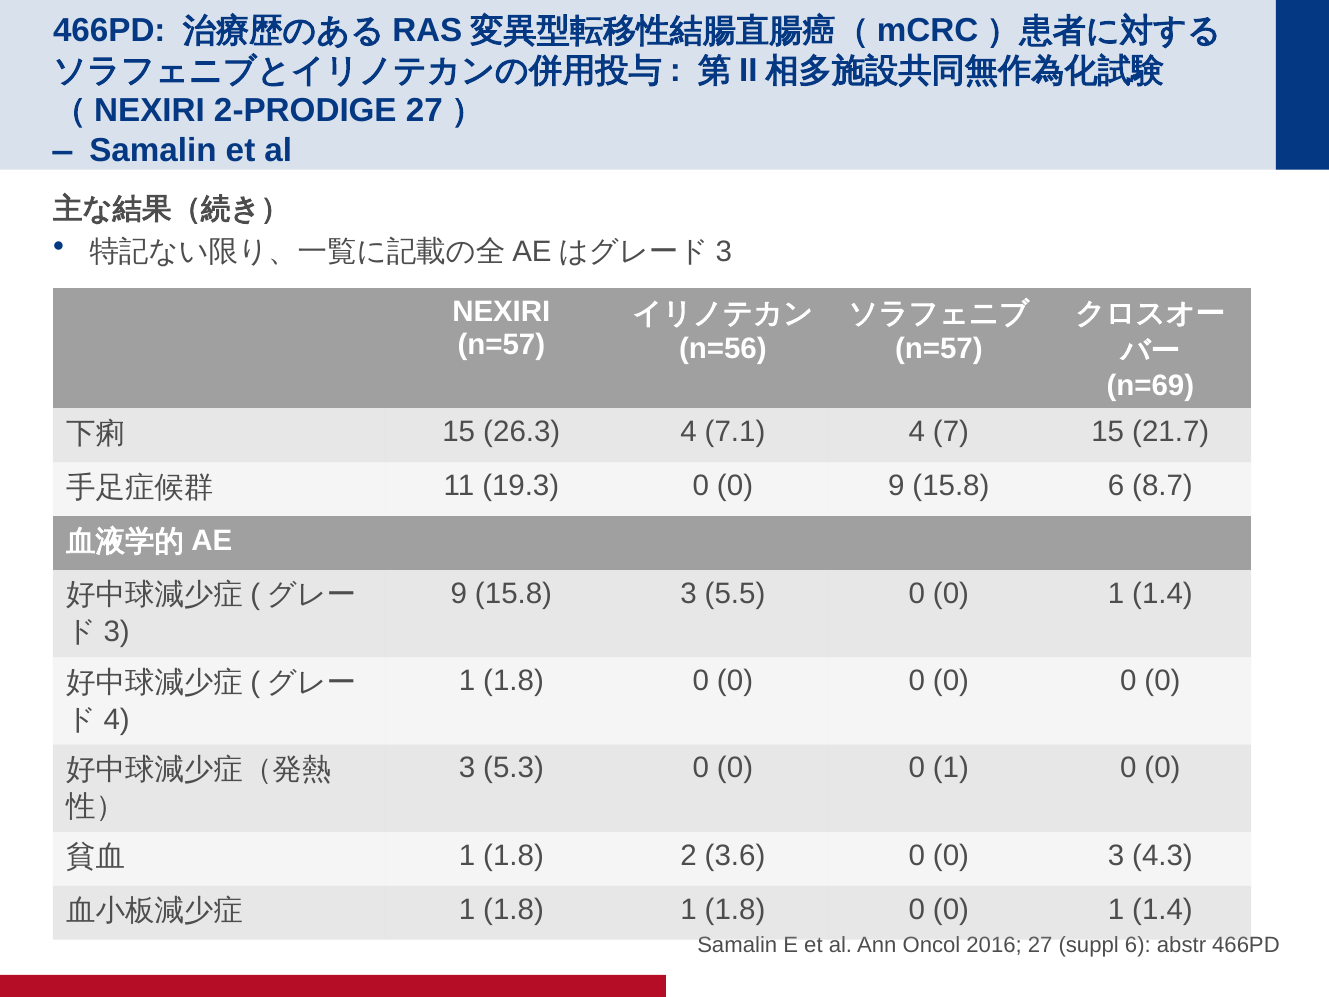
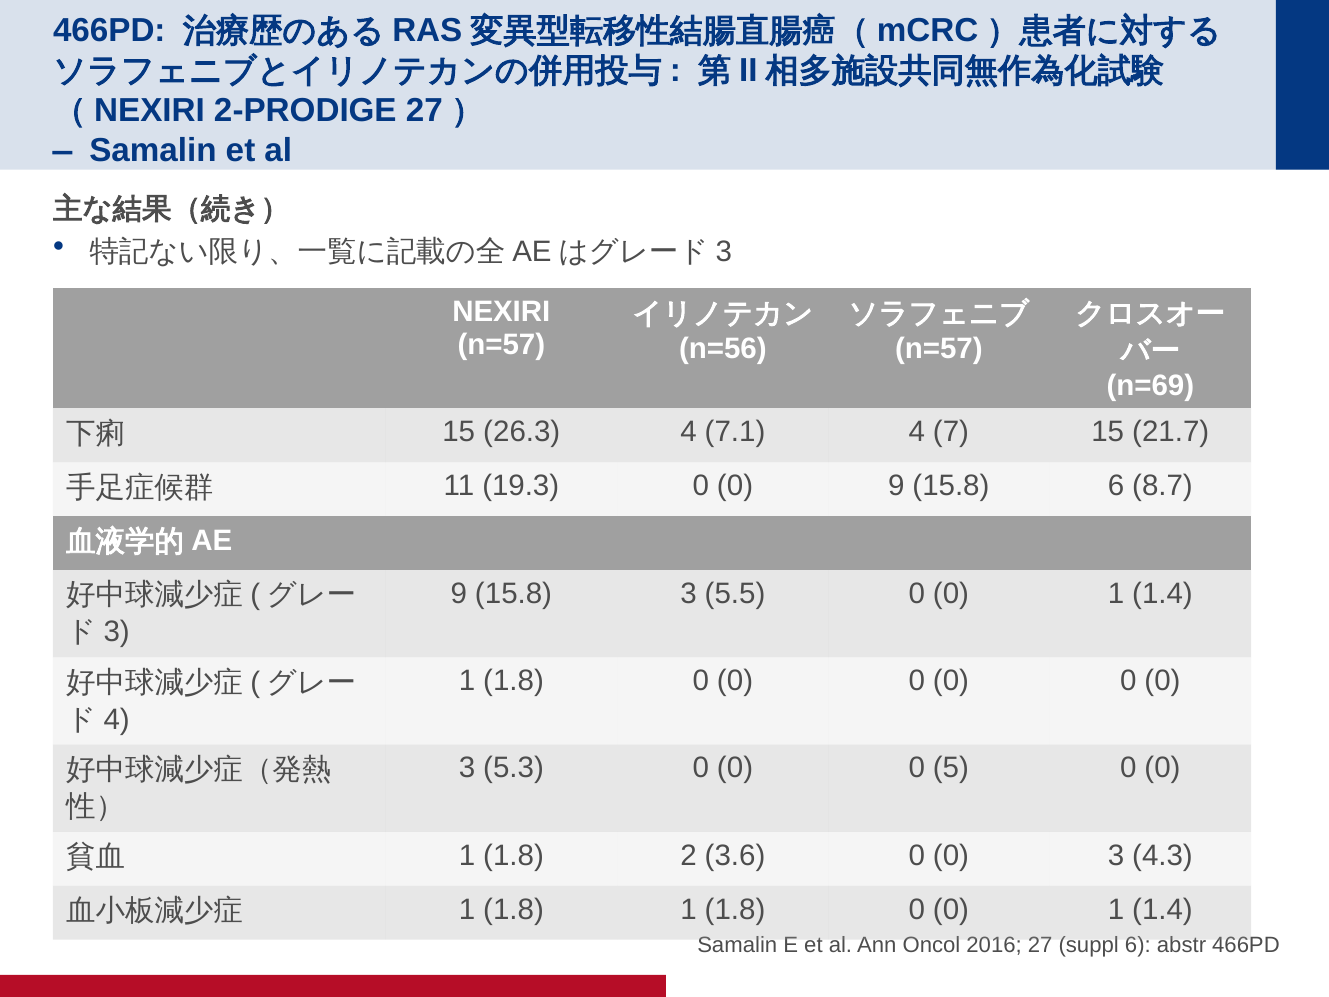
0 0 0 1: 1 -> 5
